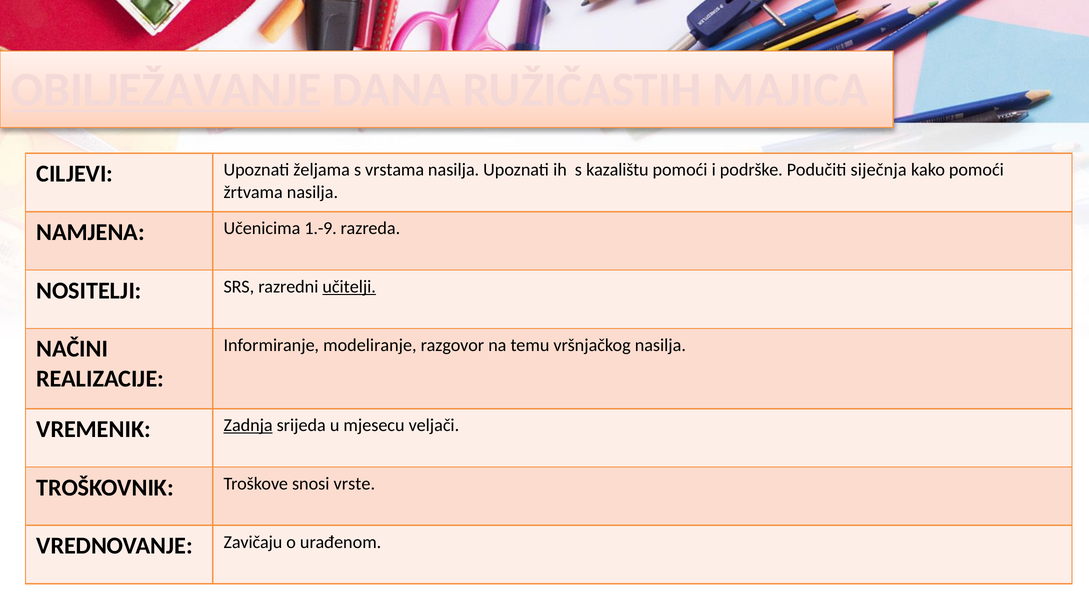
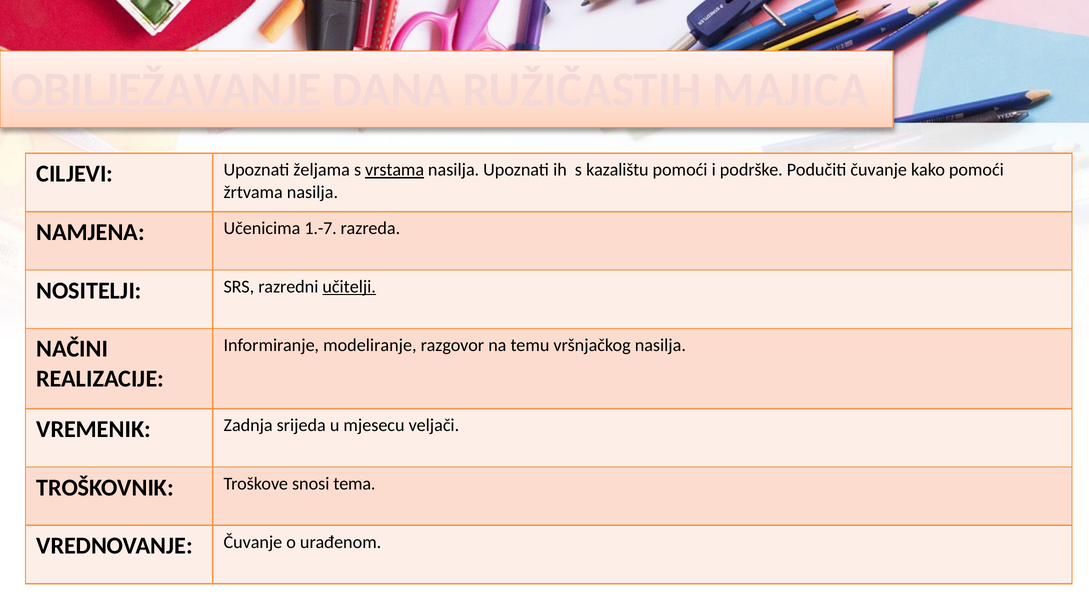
vrstama underline: none -> present
Podučiti siječnja: siječnja -> čuvanje
1.-9: 1.-9 -> 1.-7
Zadnja underline: present -> none
vrste: vrste -> tema
VREDNOVANJE Zavičaju: Zavičaju -> Čuvanje
